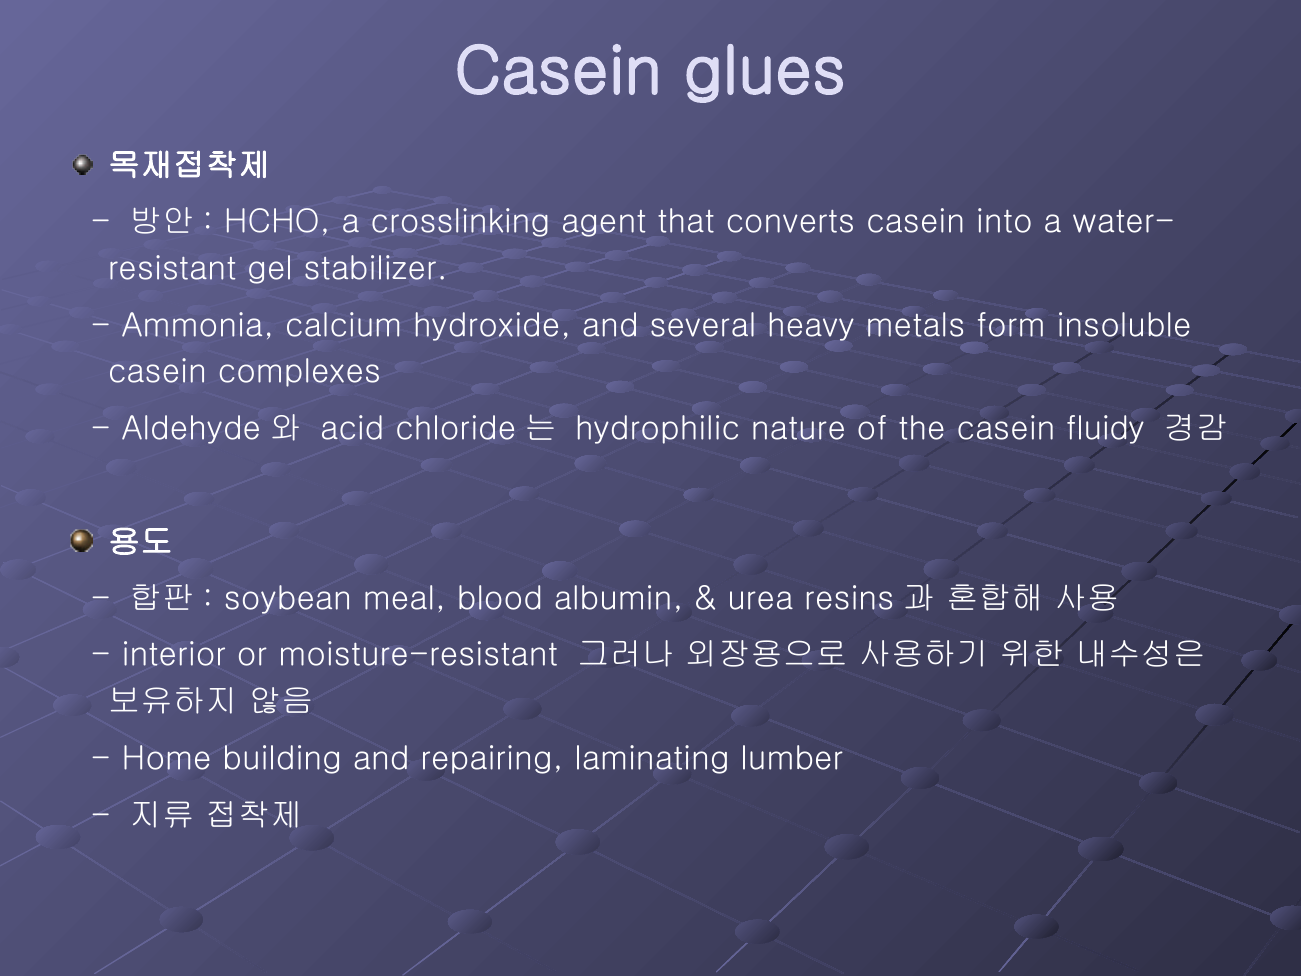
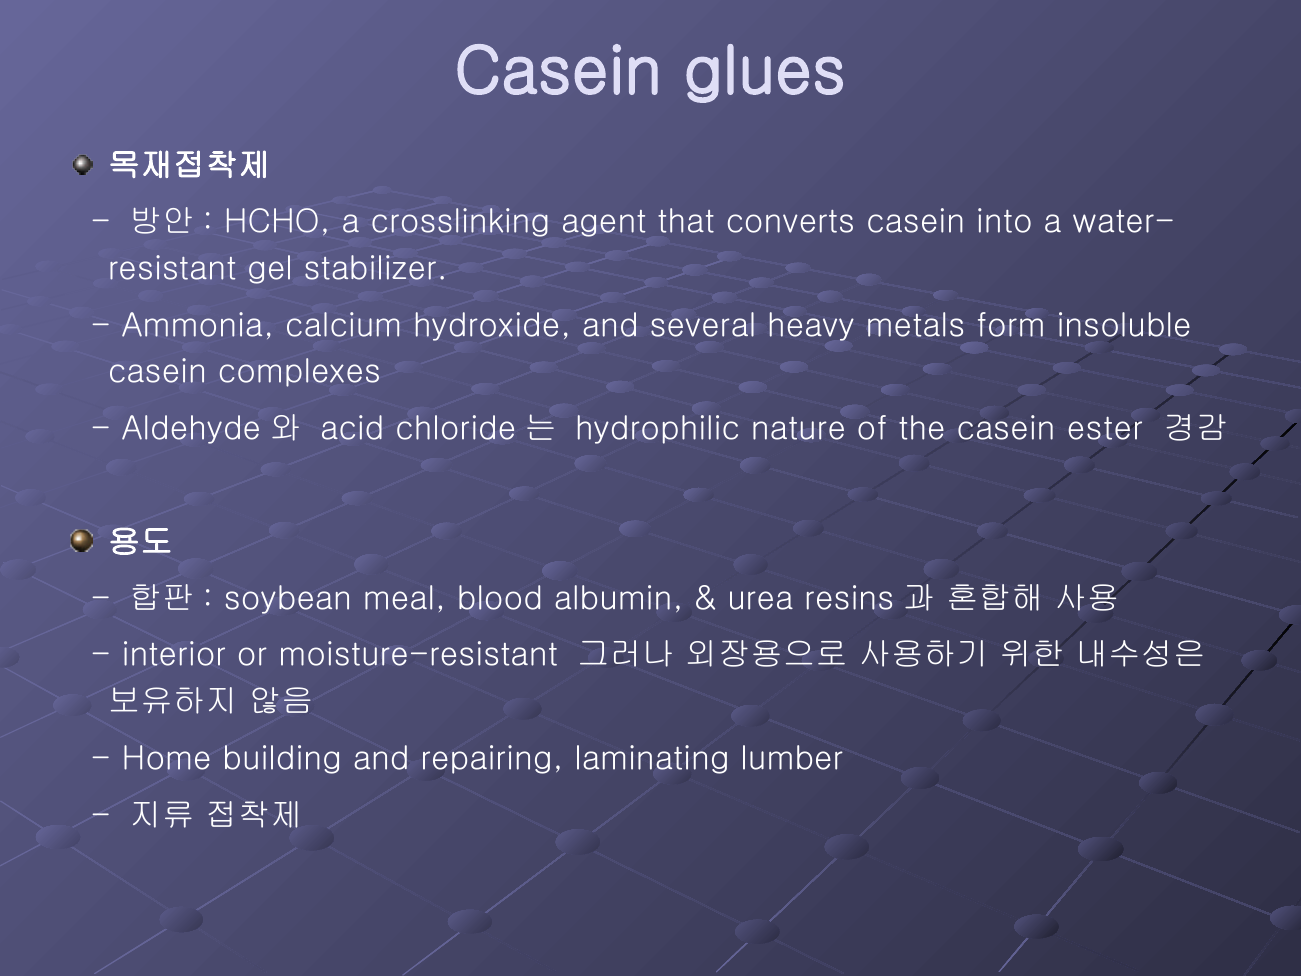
fluidy: fluidy -> ester
